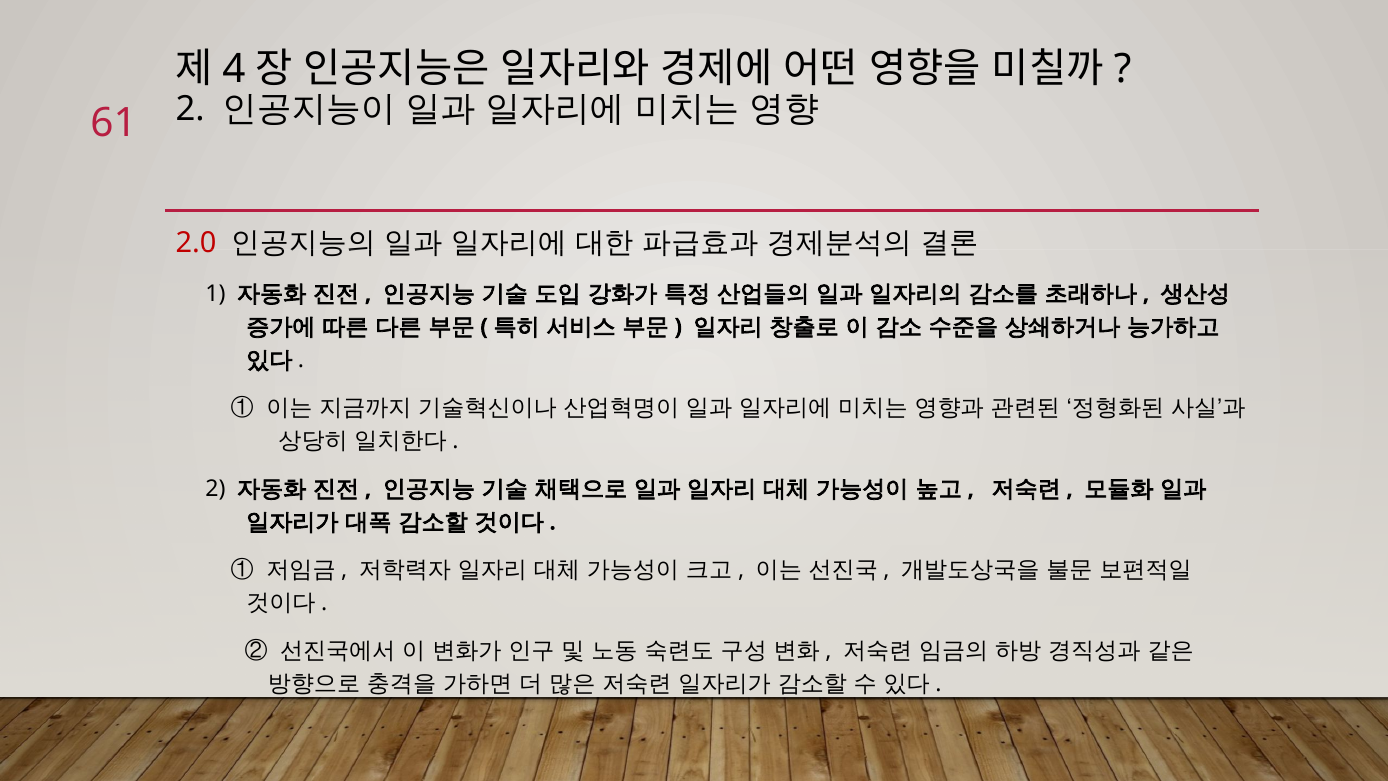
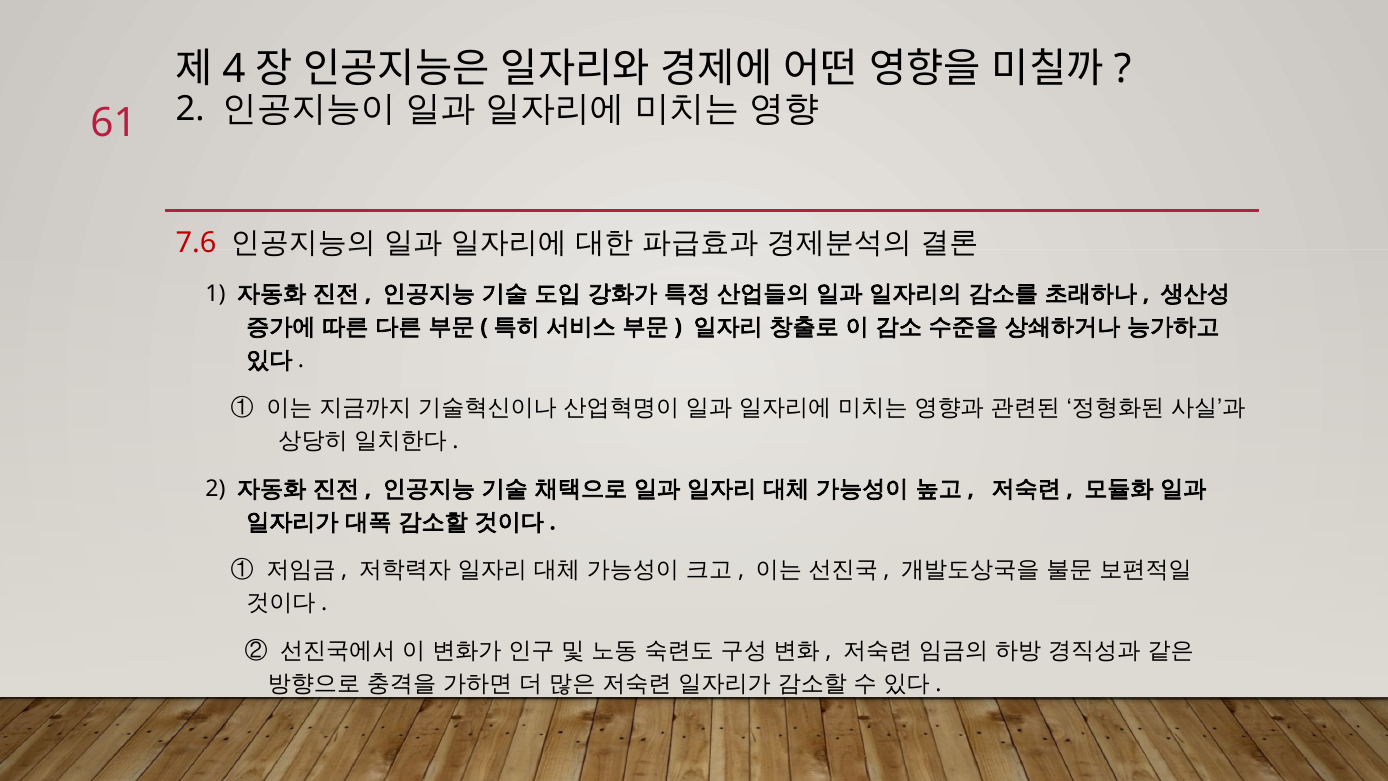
2.0: 2.0 -> 7.6
